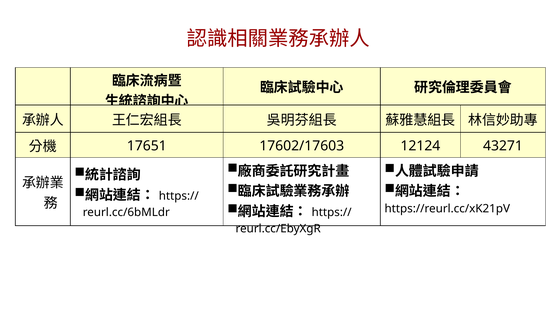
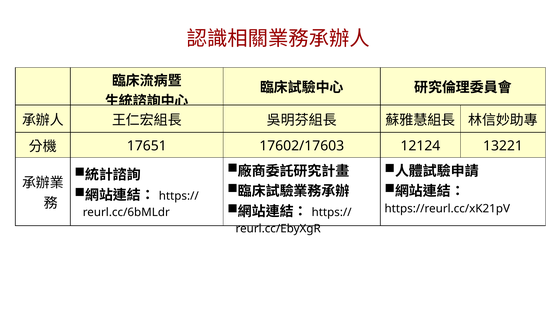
43271: 43271 -> 13221
